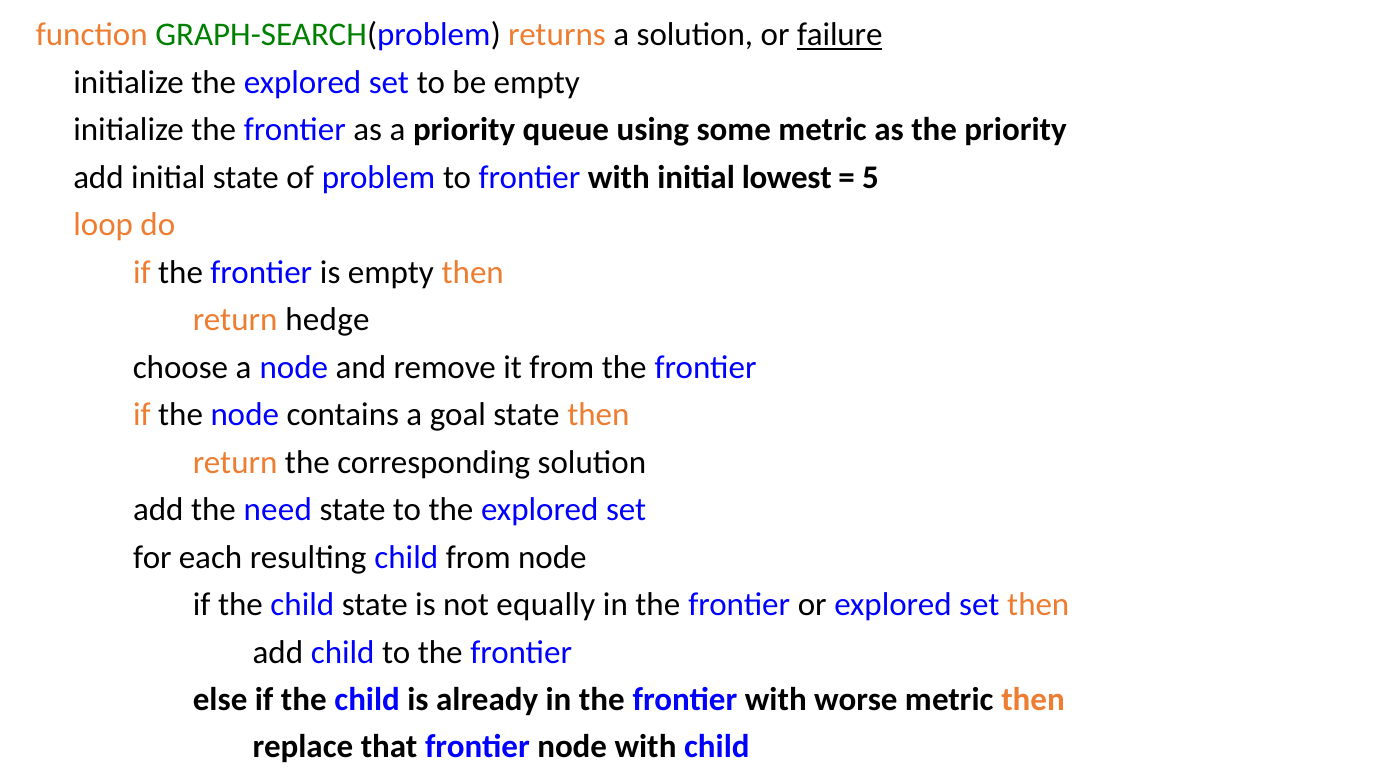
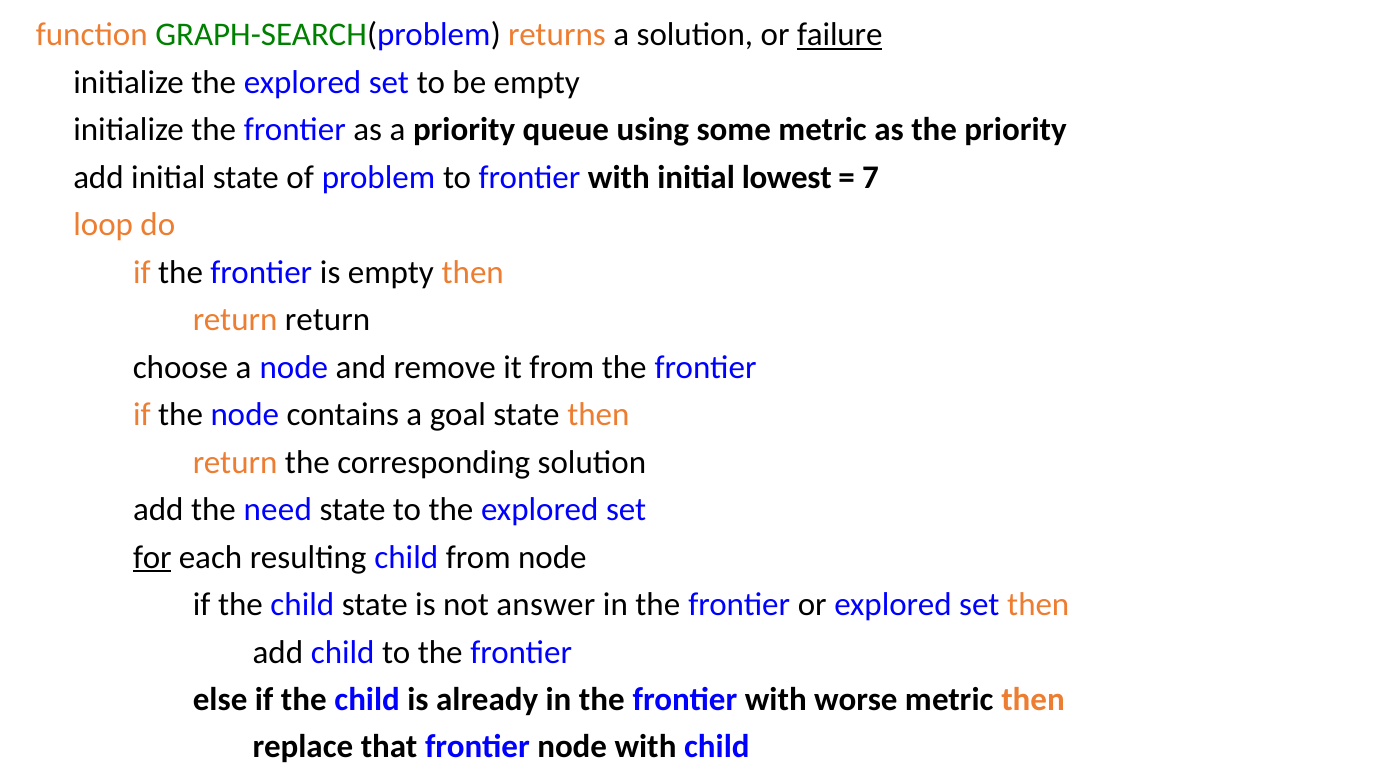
5: 5 -> 7
return hedge: hedge -> return
for underline: none -> present
equally: equally -> answer
